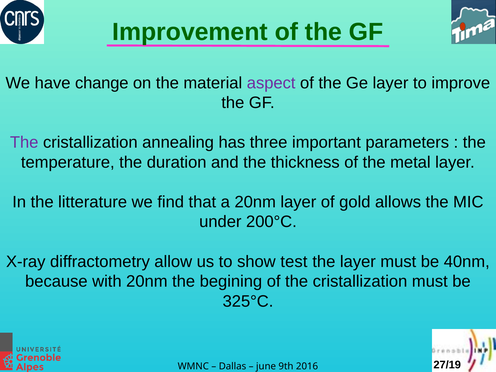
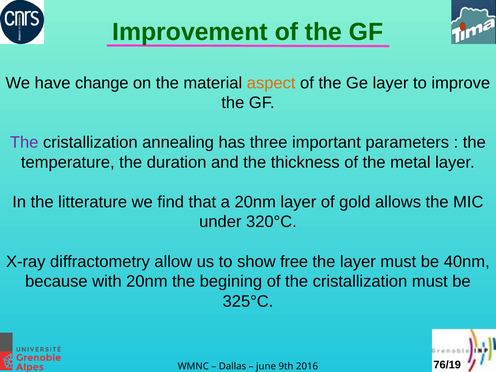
aspect colour: purple -> orange
200°C: 200°C -> 320°C
test: test -> free
27/19: 27/19 -> 76/19
